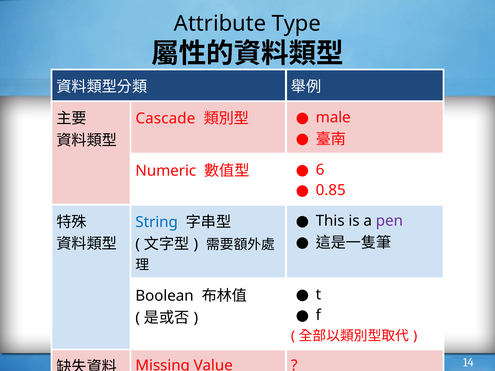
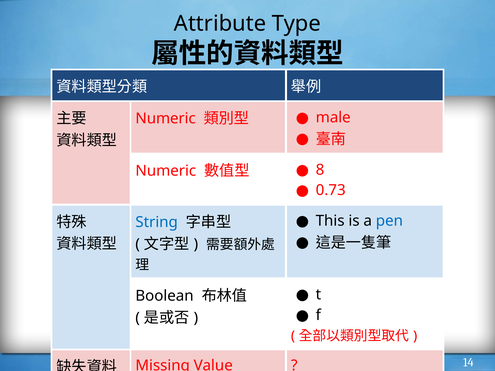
Cascade at (165, 119): Cascade -> Numeric
6: 6 -> 8
0.85: 0.85 -> 0.73
pen colour: purple -> blue
